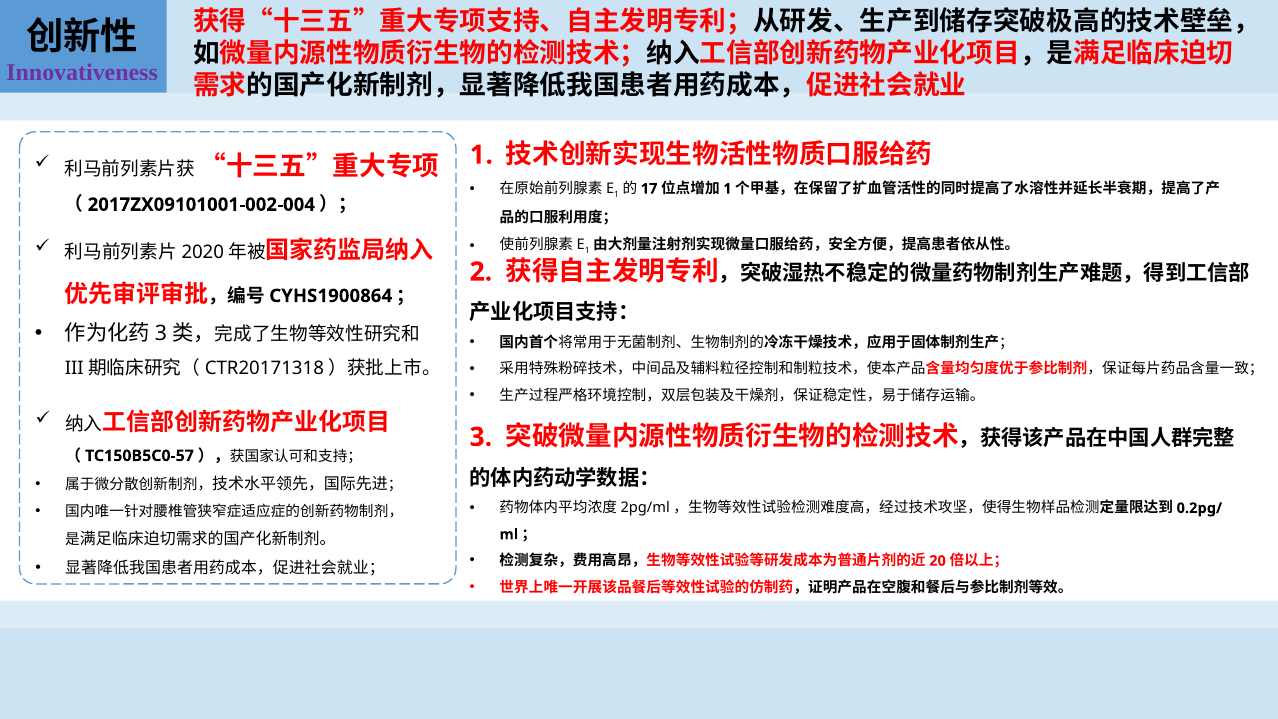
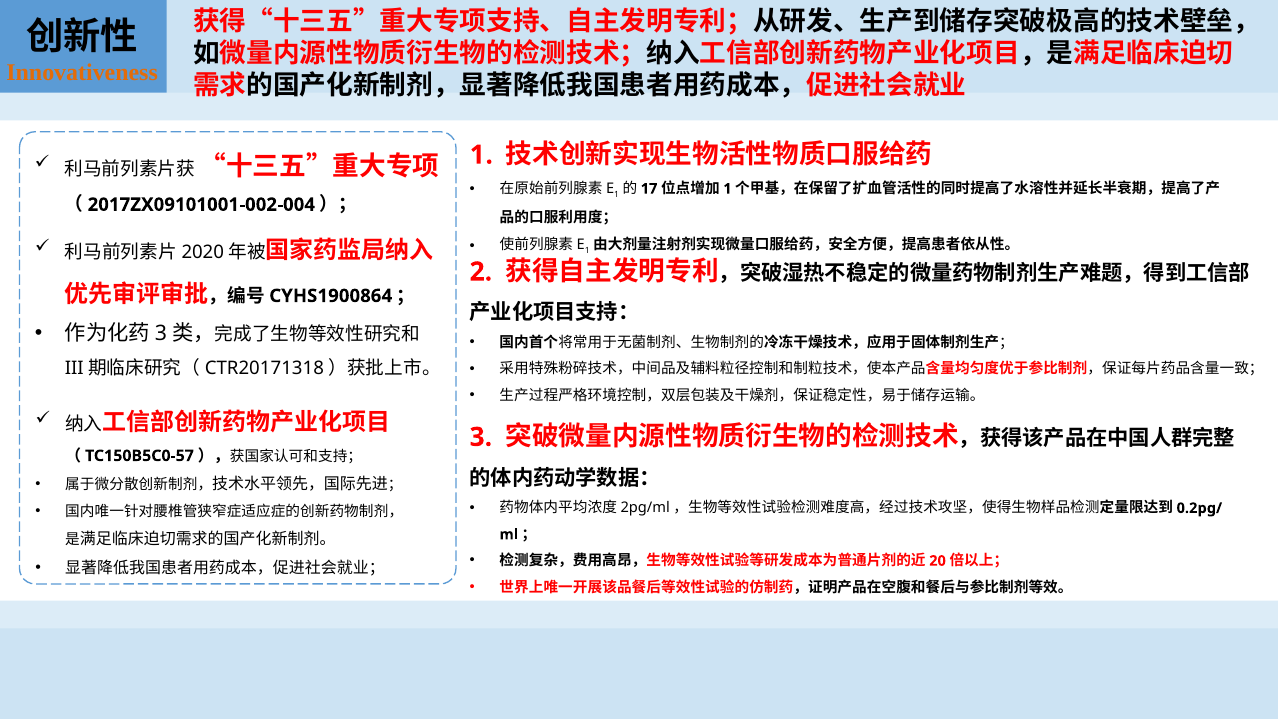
Innovativeness colour: purple -> orange
